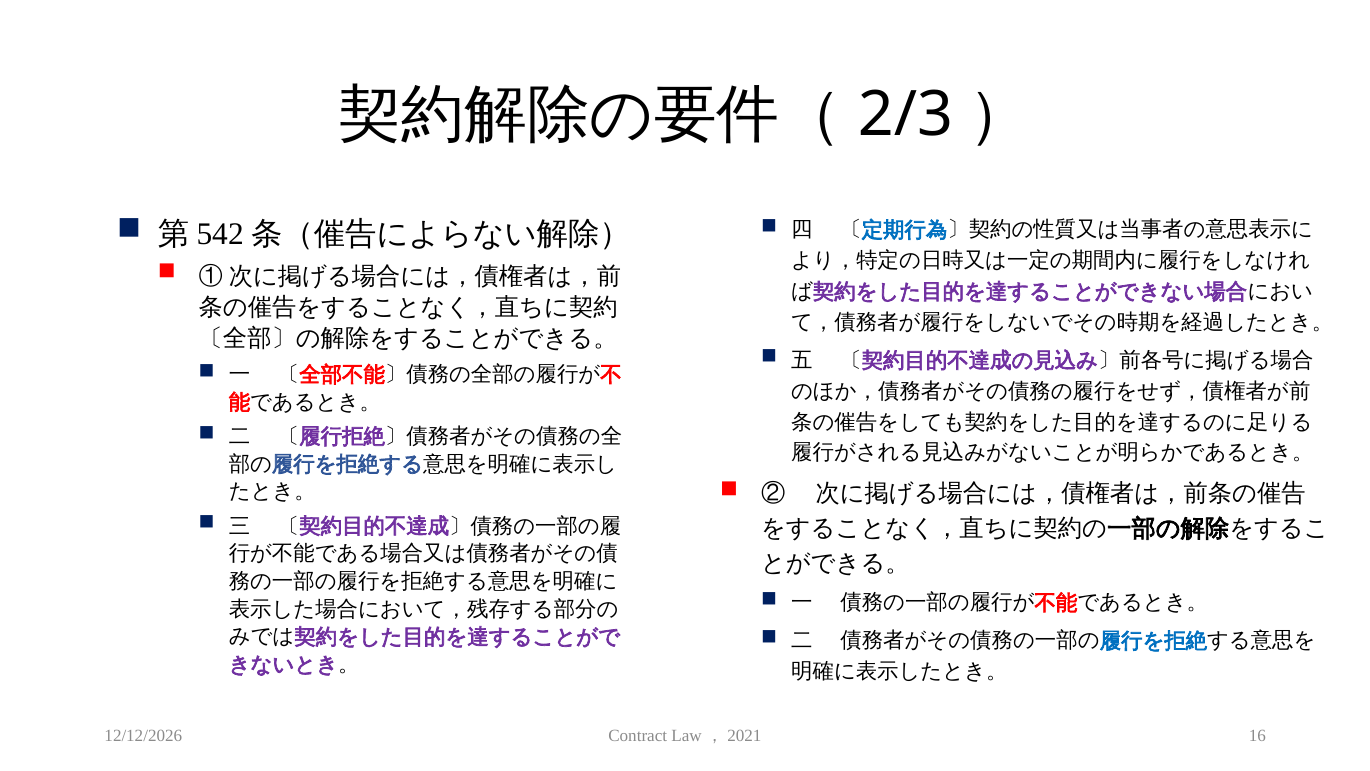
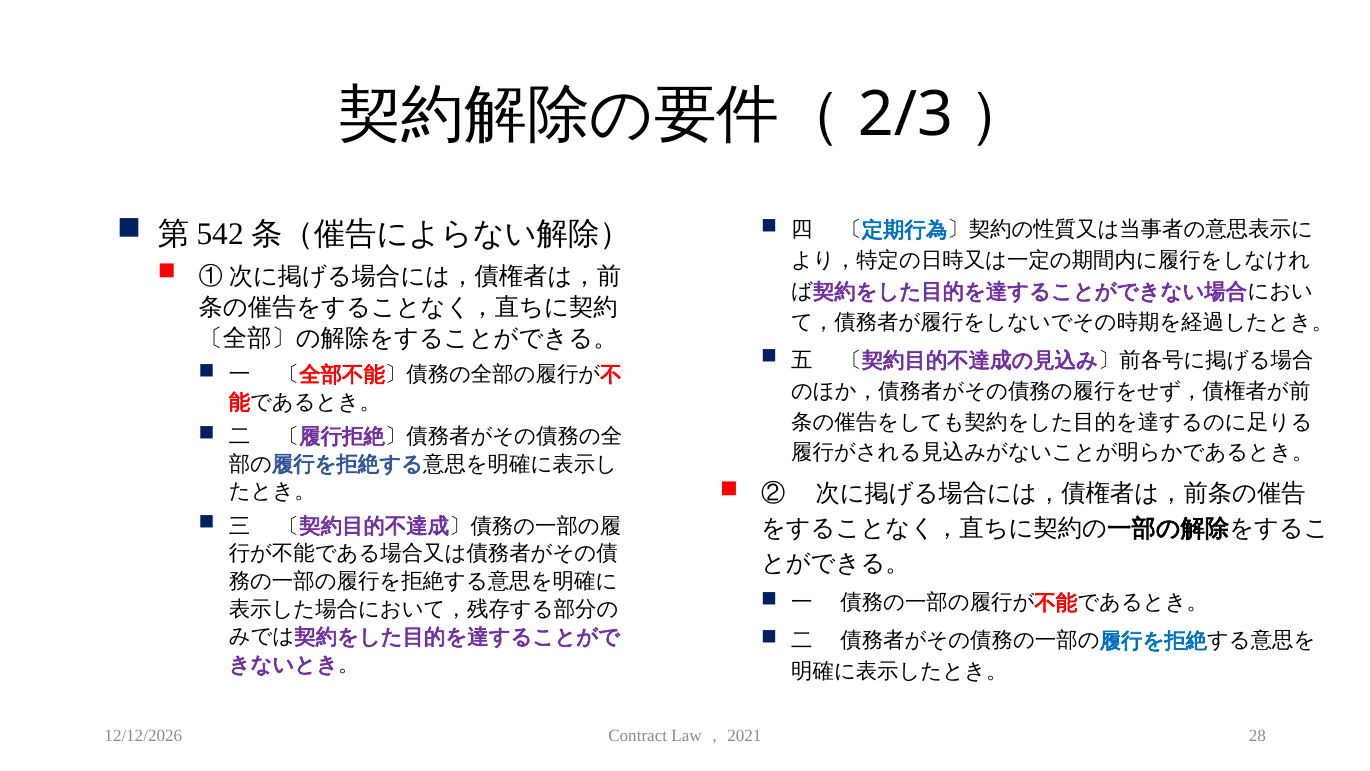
16: 16 -> 28
